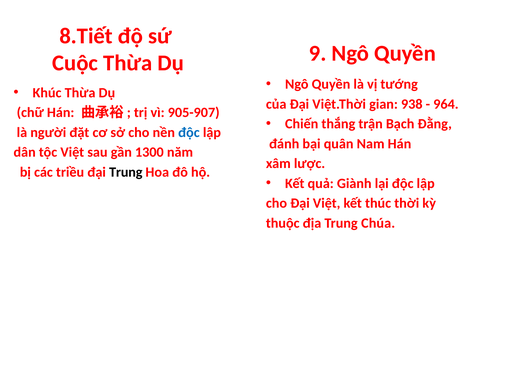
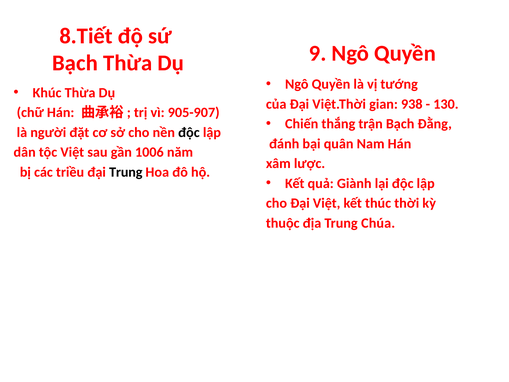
Cuộc at (75, 63): Cuộc -> Bạch
964: 964 -> 130
độc at (189, 132) colour: blue -> black
1300: 1300 -> 1006
